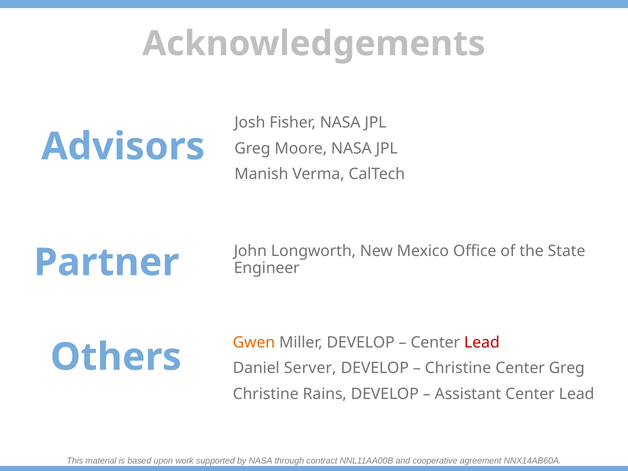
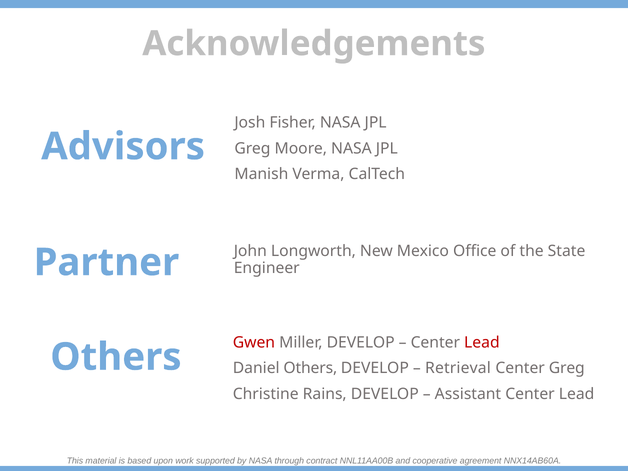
Gwen colour: orange -> red
Daniel Server: Server -> Others
Christine at (458, 368): Christine -> Retrieval
